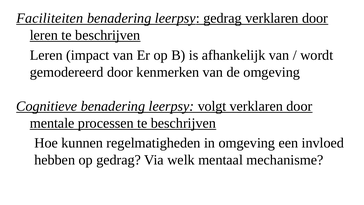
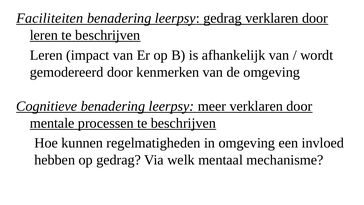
volgt: volgt -> meer
